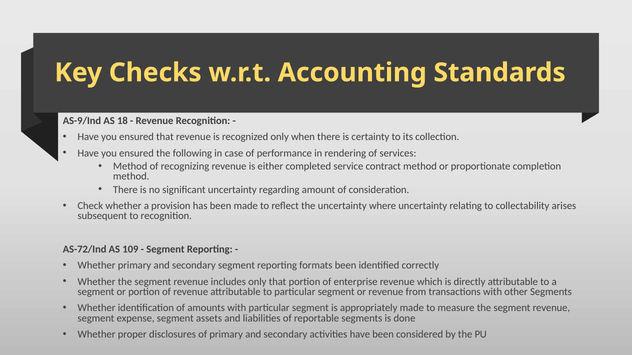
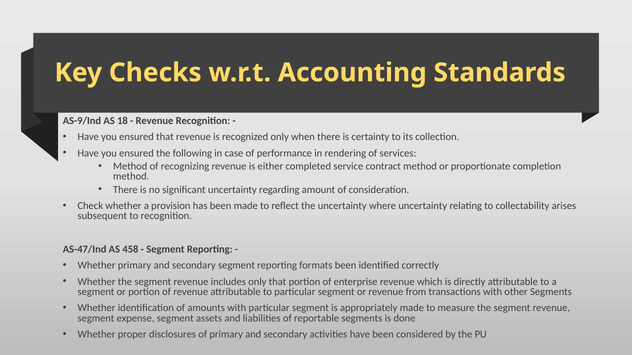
AS-72/Ind: AS-72/Ind -> AS-47/Ind
109: 109 -> 458
